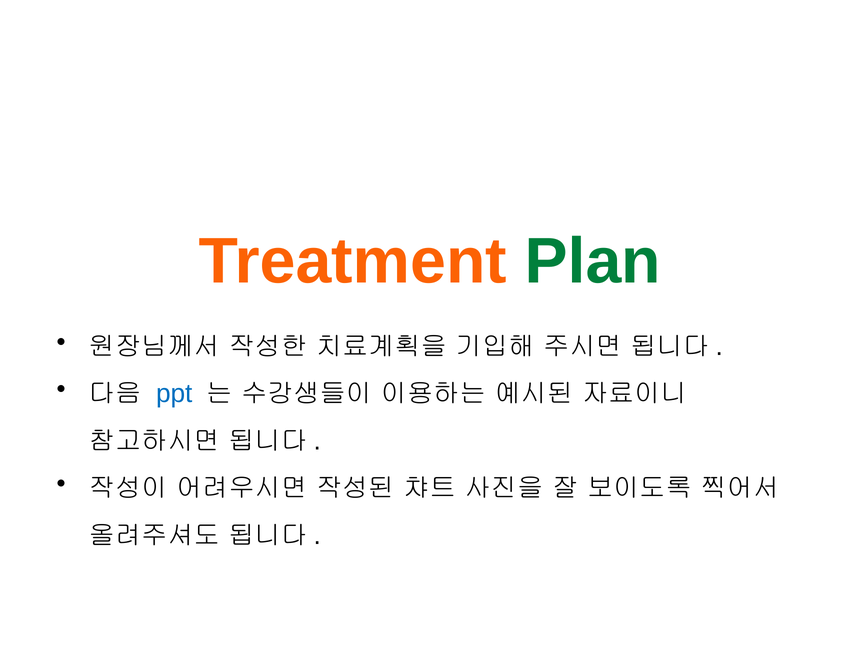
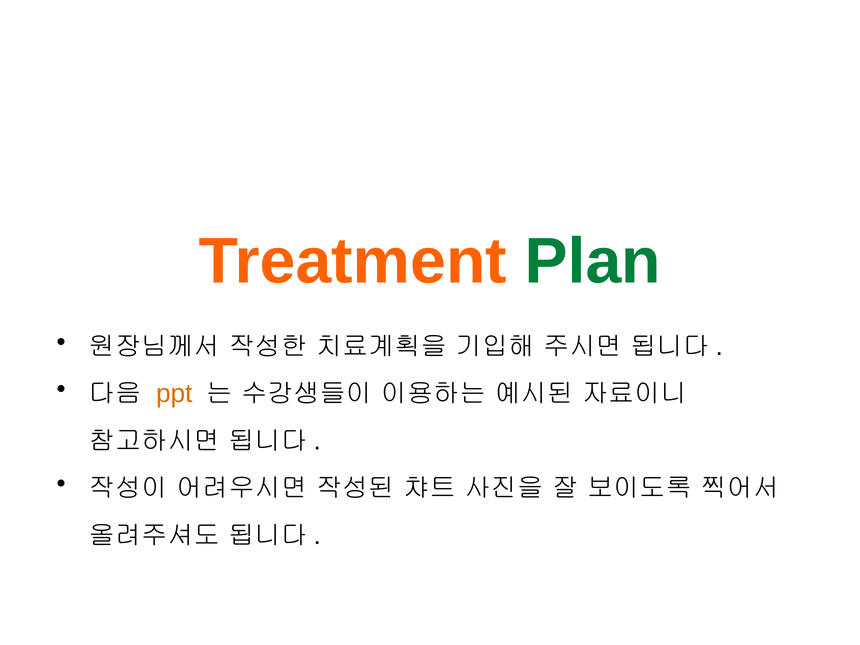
ppt colour: blue -> orange
